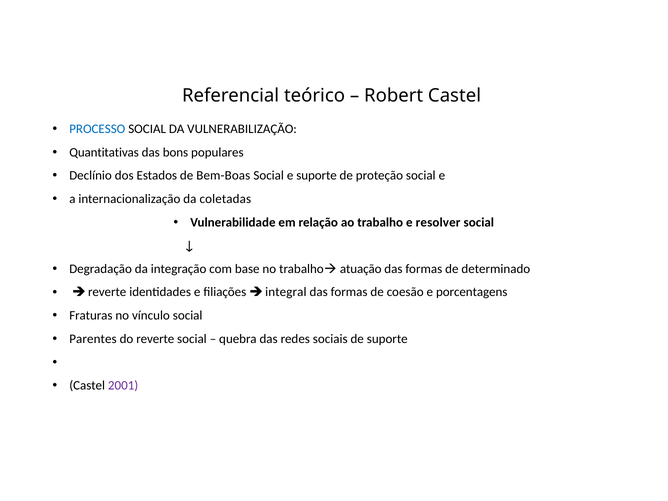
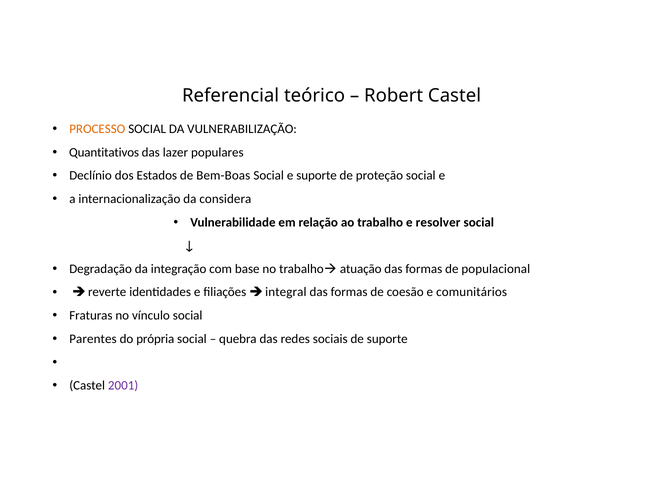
PROCESSO colour: blue -> orange
Quantitativas: Quantitativas -> Quantitativos
bons: bons -> lazer
coletadas: coletadas -> considera
determinado: determinado -> populacional
porcentagens: porcentagens -> comunitários
do reverte: reverte -> própria
